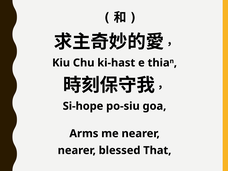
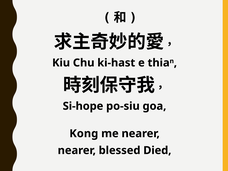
Arms: Arms -> Kong
That: That -> Died
